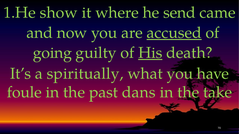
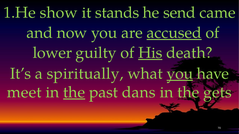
where: where -> stands
going: going -> lower
you at (180, 74) underline: none -> present
foule: foule -> meet
the at (74, 93) underline: none -> present
take: take -> gets
